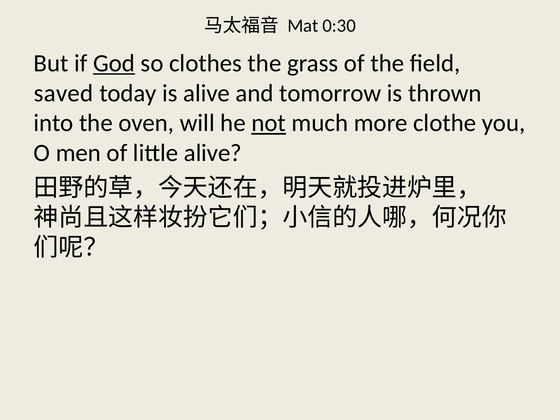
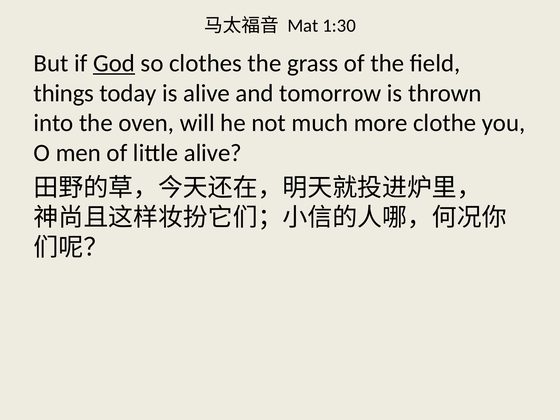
0:30: 0:30 -> 1:30
saved: saved -> things
not underline: present -> none
